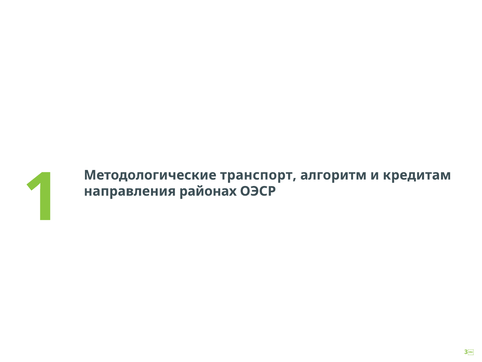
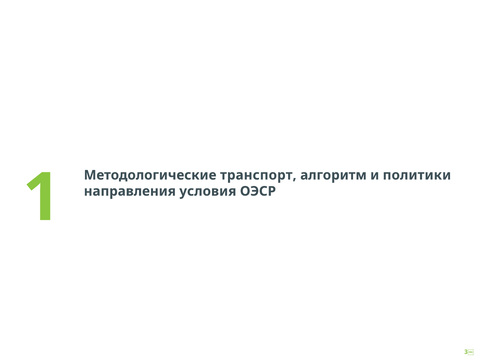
кредитам: кредитам -> политики
районах: районах -> условия
